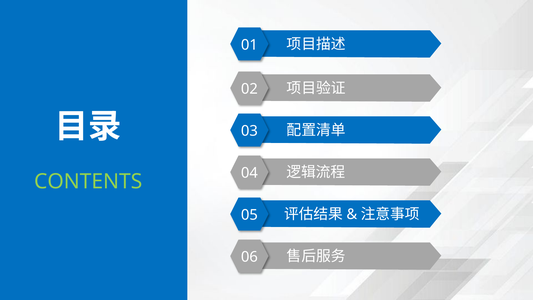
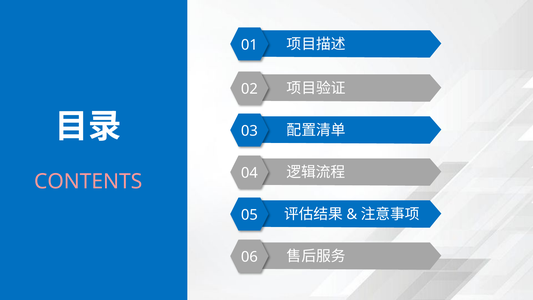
CONTENTS colour: light green -> pink
